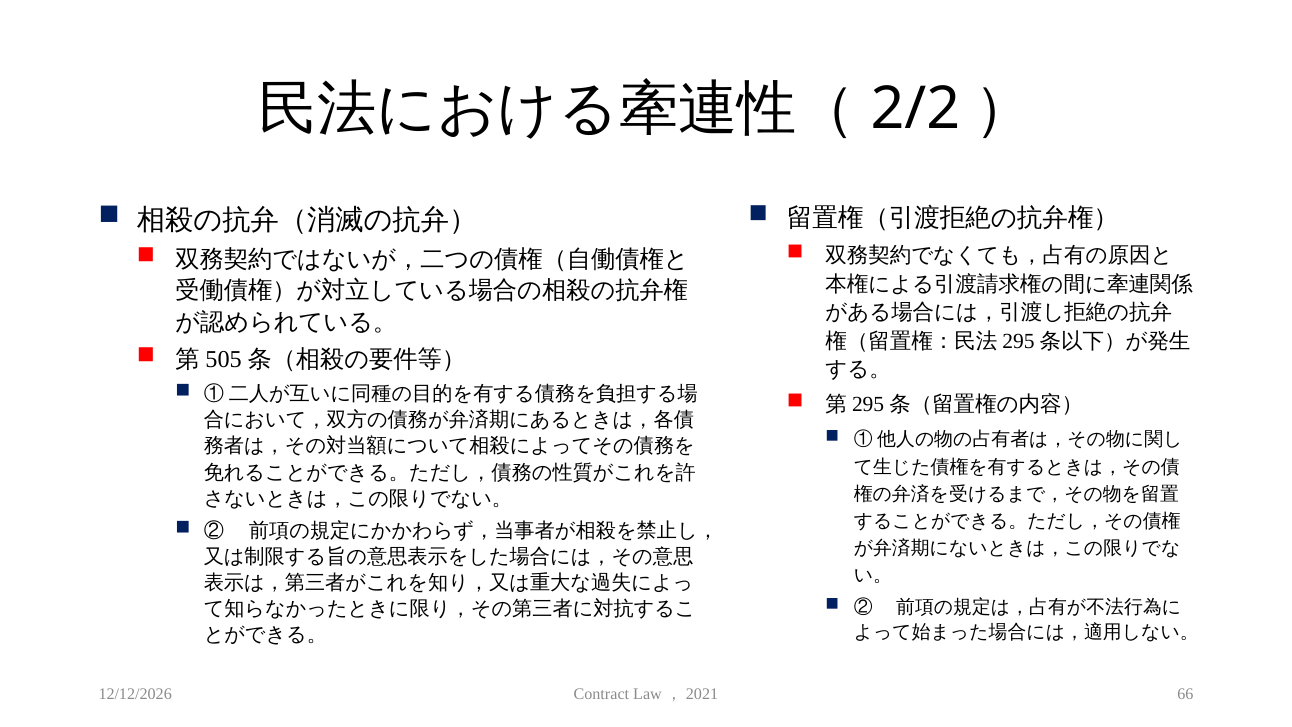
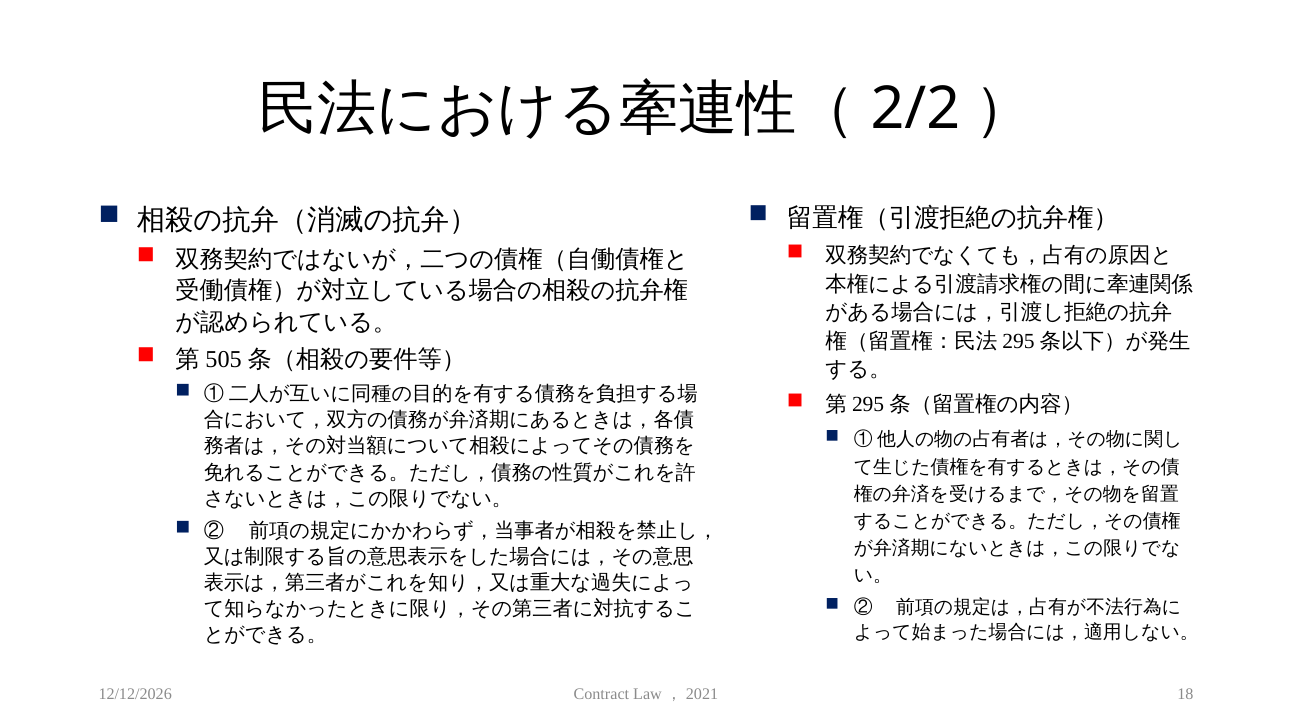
66: 66 -> 18
